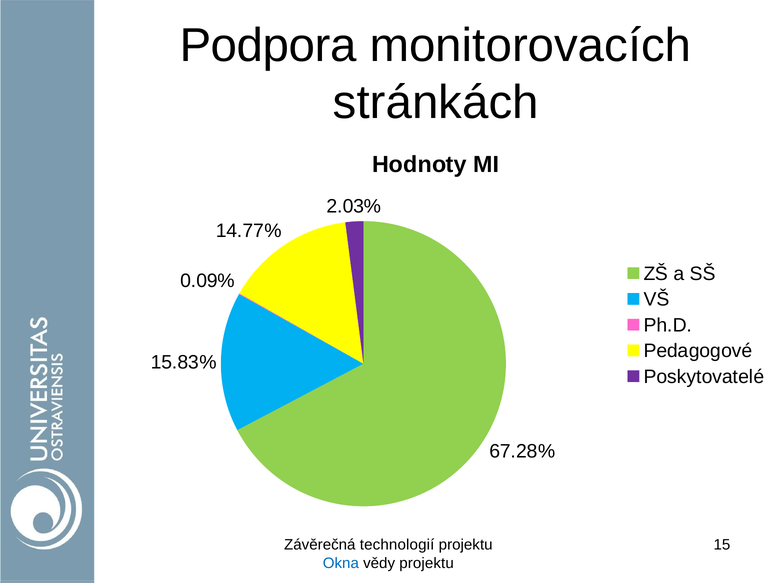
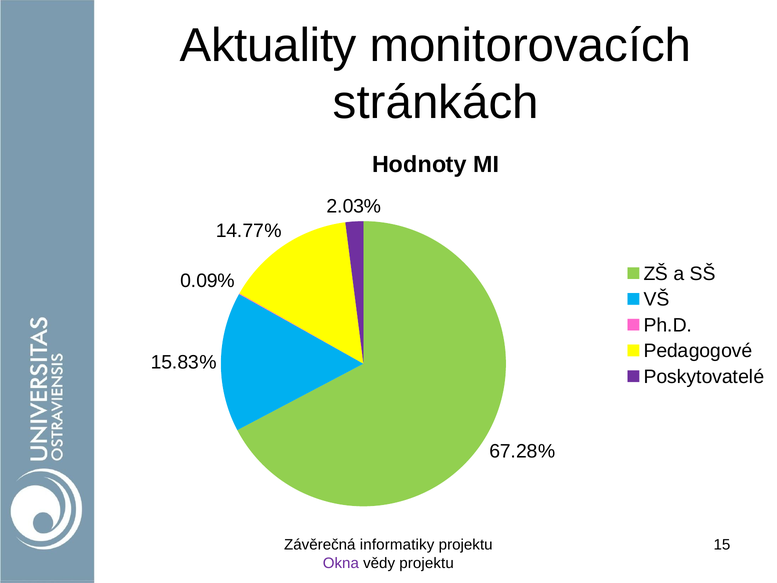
Podpora: Podpora -> Aktuality
technologií: technologií -> informatiky
Okna colour: blue -> purple
